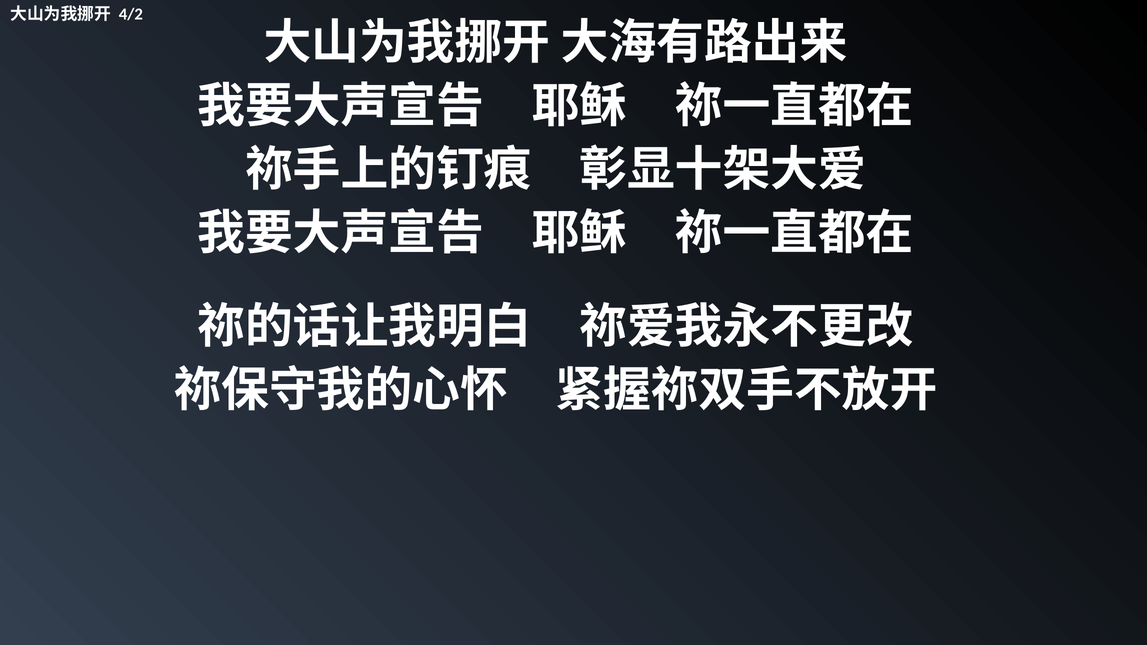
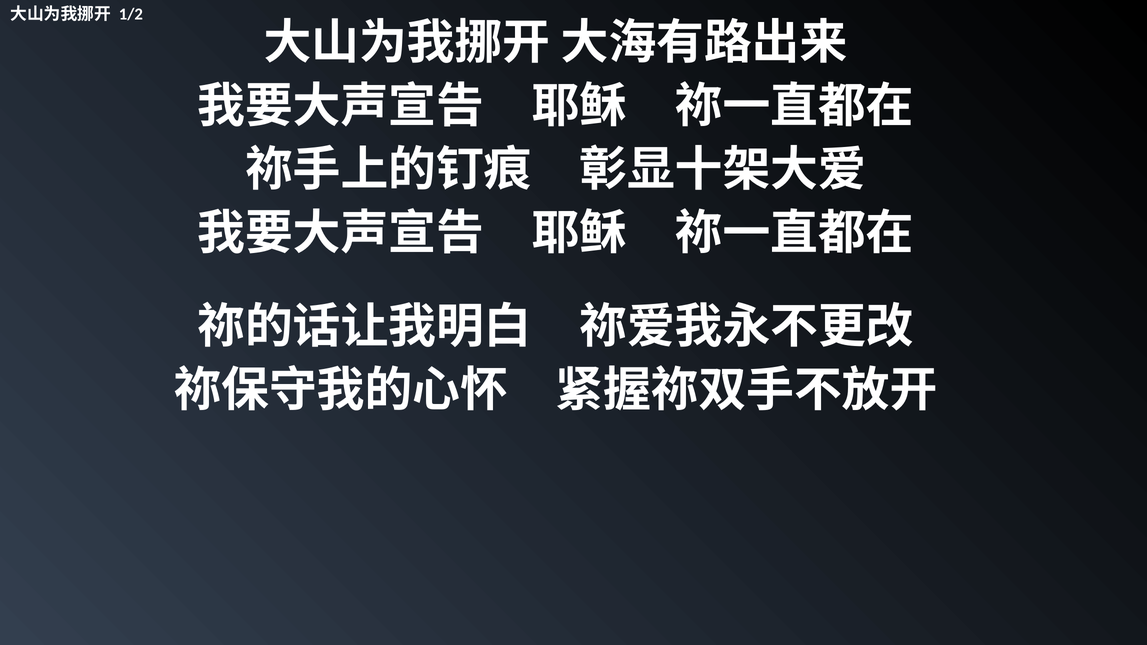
4/2: 4/2 -> 1/2
